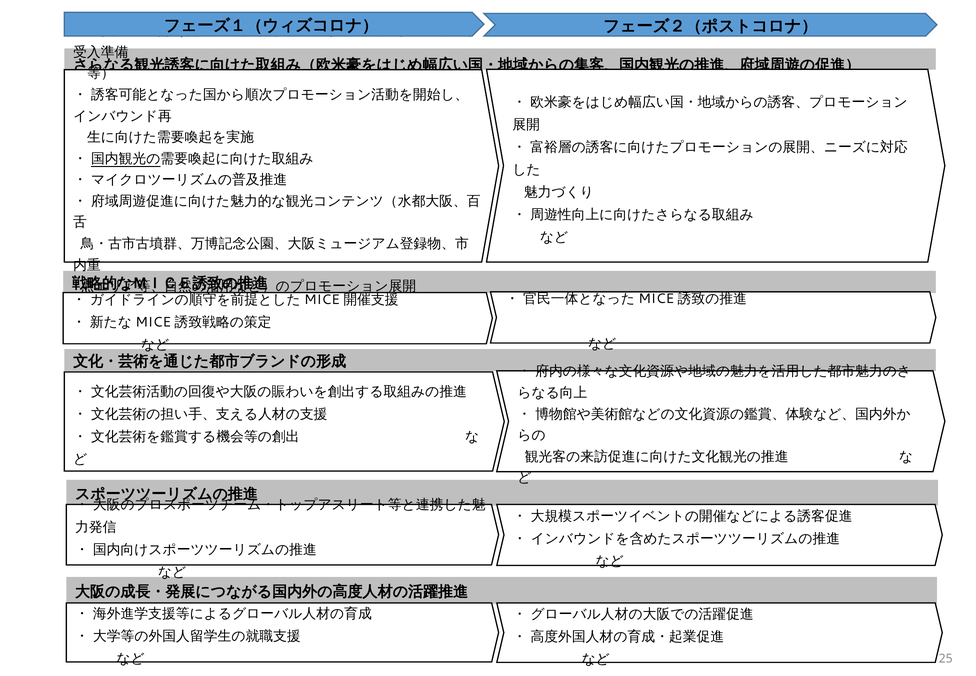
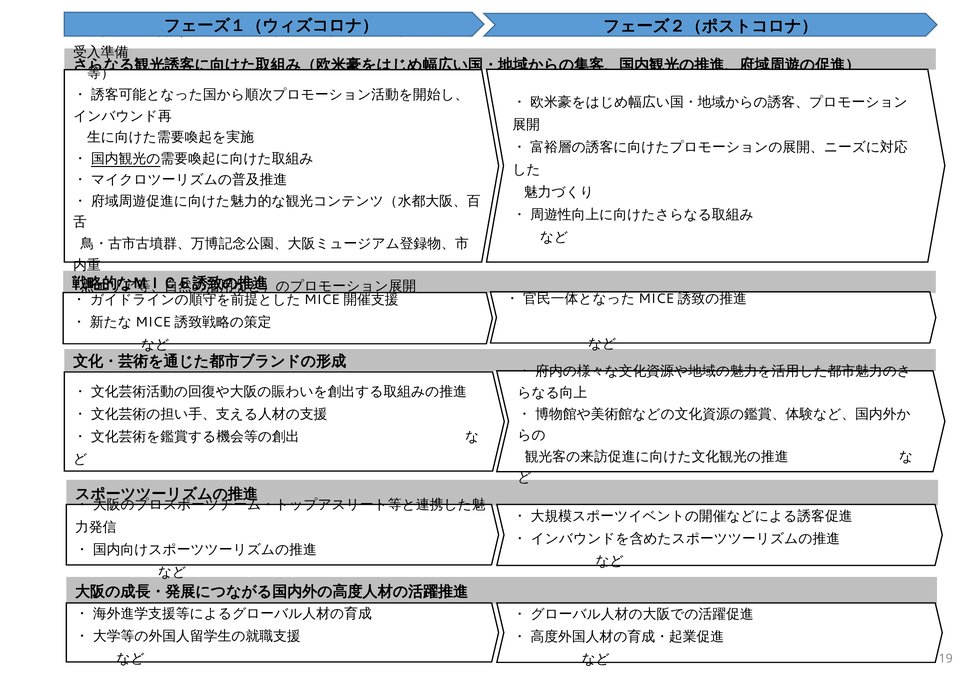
25: 25 -> 19
